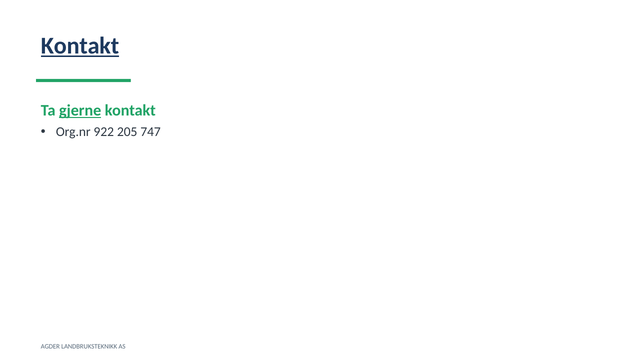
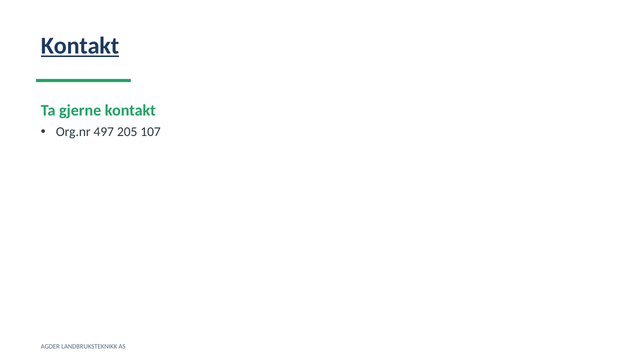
gjerne underline: present -> none
922: 922 -> 497
747: 747 -> 107
